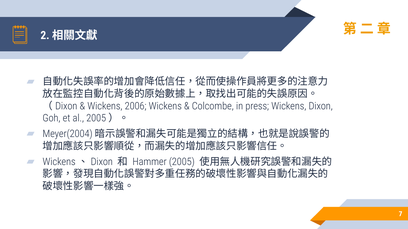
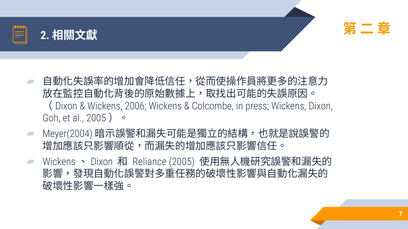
Hammer: Hammer -> Reliance
